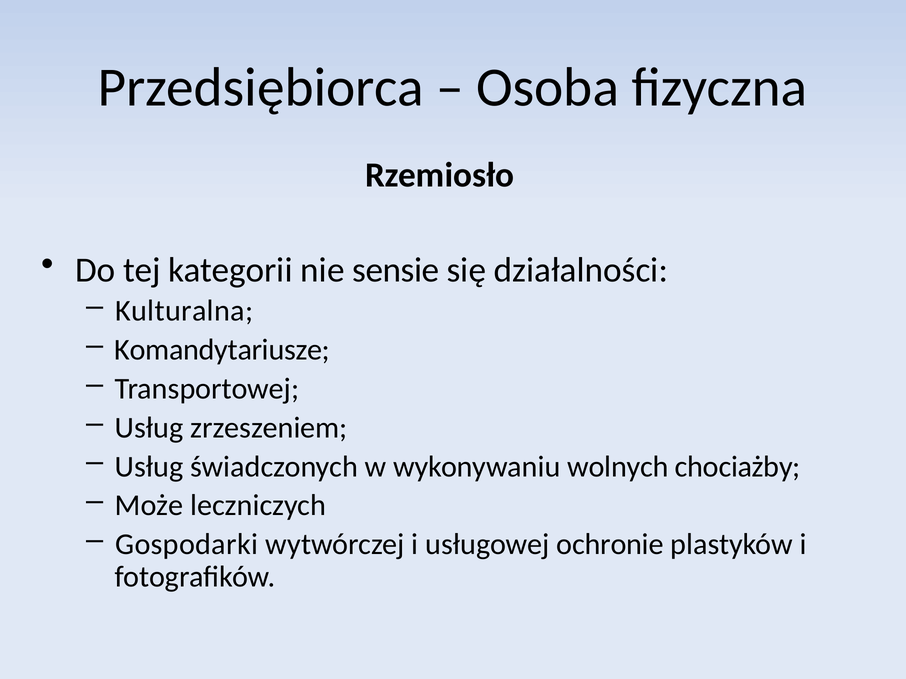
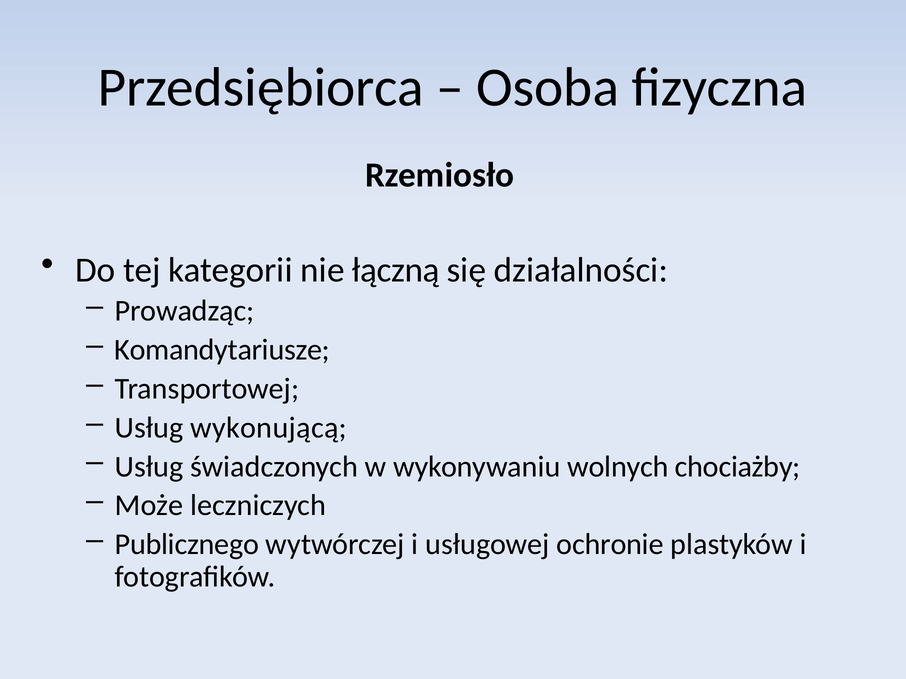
sensie: sensie -> łączną
Kulturalna: Kulturalna -> Prowadząc
zrzeszeniem: zrzeszeniem -> wykonującą
Gospodarki: Gospodarki -> Publicznego
